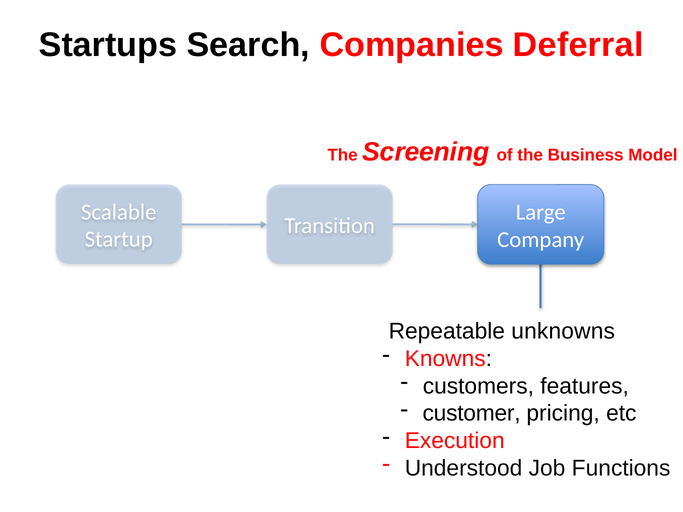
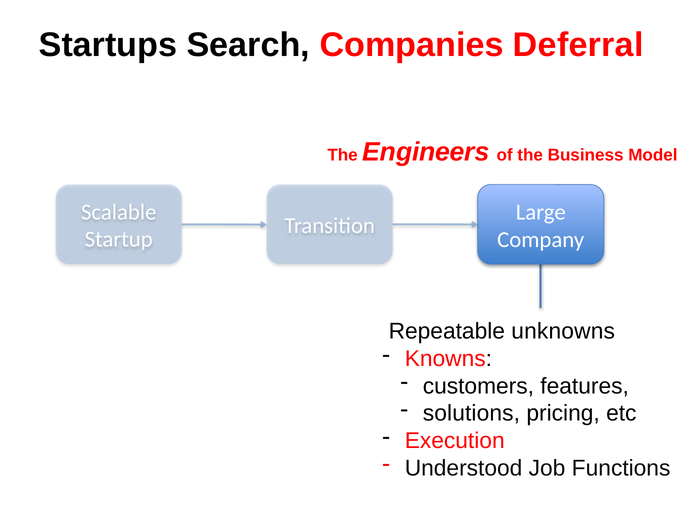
Screening: Screening -> Engineers
customer: customer -> solutions
